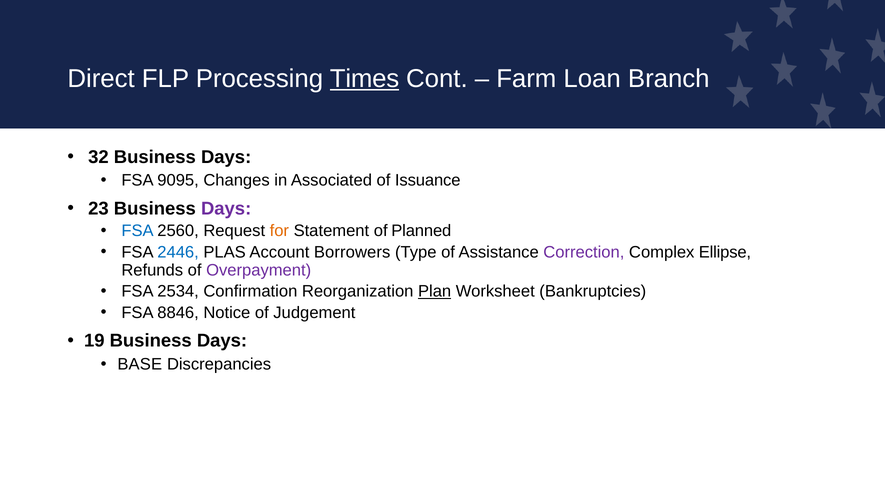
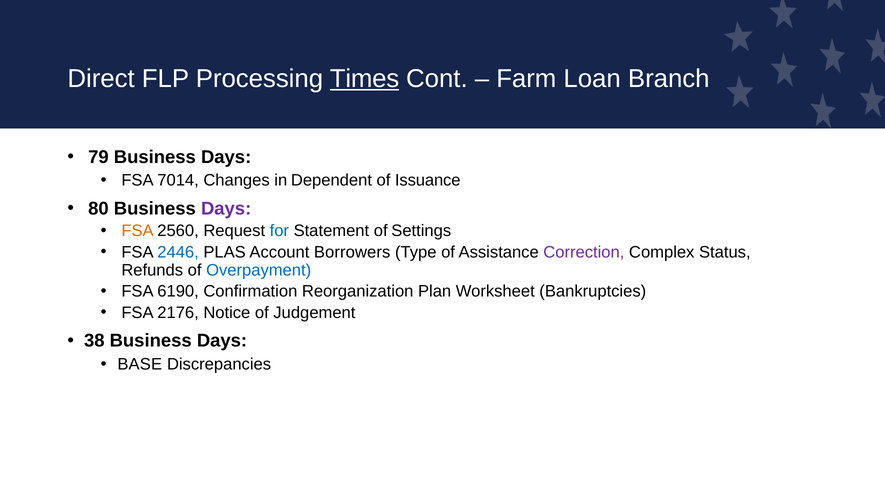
32: 32 -> 79
9095: 9095 -> 7014
Associated: Associated -> Dependent
23: 23 -> 80
FSA at (138, 231) colour: blue -> orange
for colour: orange -> blue
Planned: Planned -> Settings
Ellipse: Ellipse -> Status
Overpayment colour: purple -> blue
2534: 2534 -> 6190
Plan underline: present -> none
8846: 8846 -> 2176
19: 19 -> 38
